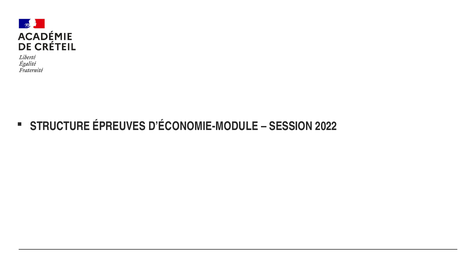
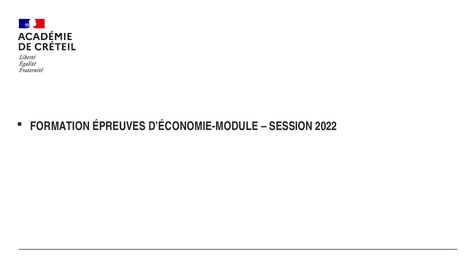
STRUCTURE: STRUCTURE -> FORMATION
